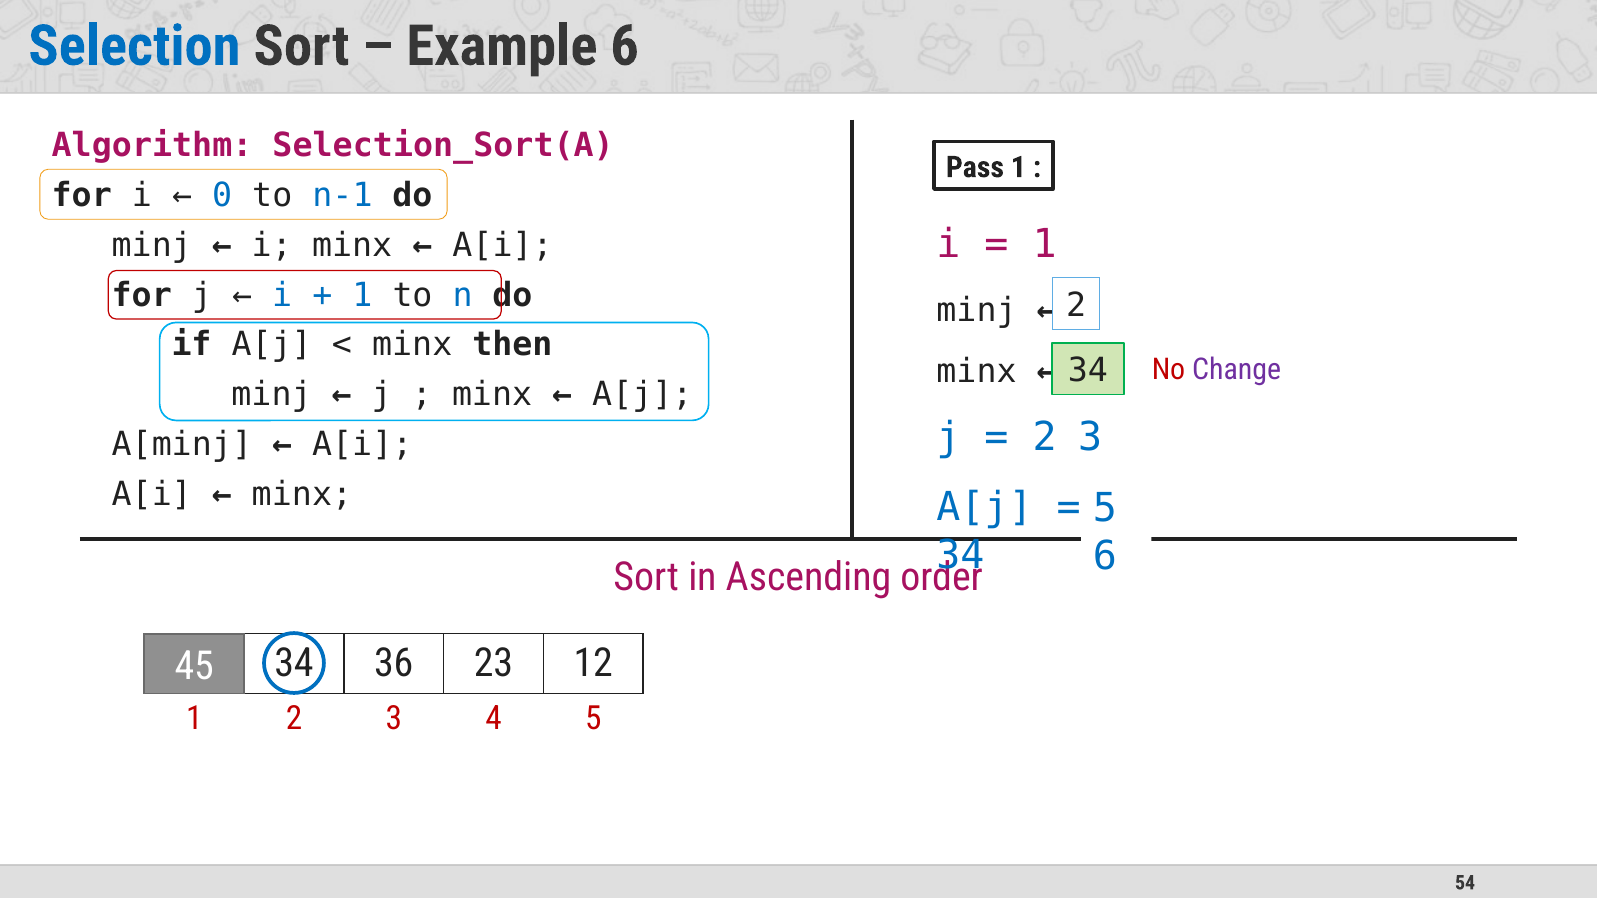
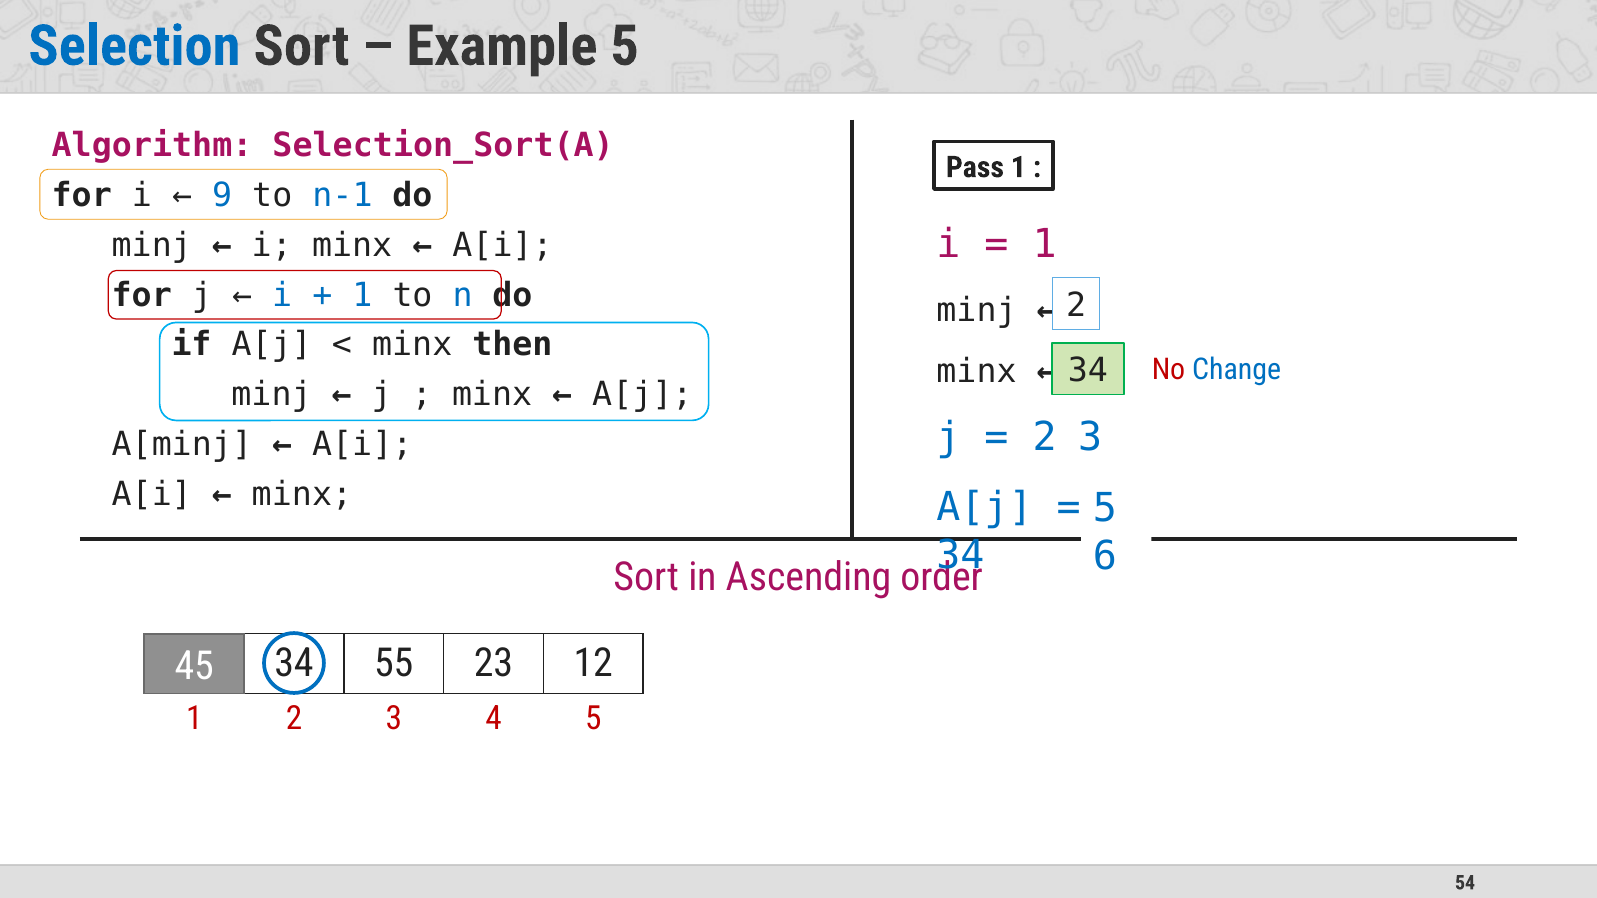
Example 6: 6 -> 5
0: 0 -> 9
Change colour: purple -> blue
36: 36 -> 55
